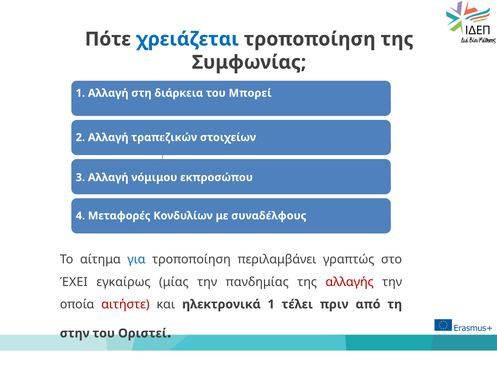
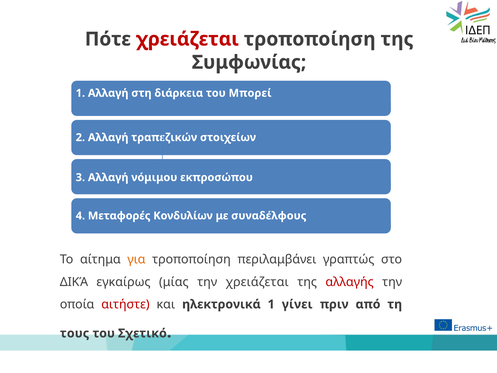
χρειάζεται at (187, 39) colour: blue -> red
για colour: blue -> orange
ΈΧΕΙ: ΈΧΕΙ -> ΔΙΚΆ
την πανδημίας: πανδημίας -> χρειάζεται
τέλει: τέλει -> γίνει
στην: στην -> τους
Οριστεί: Οριστεί -> Σχετικό
